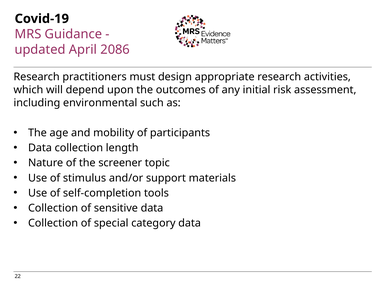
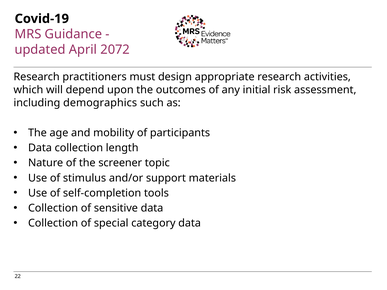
2086: 2086 -> 2072
environmental: environmental -> demographics
